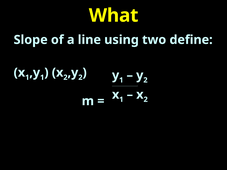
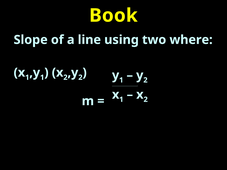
What: What -> Book
define: define -> where
